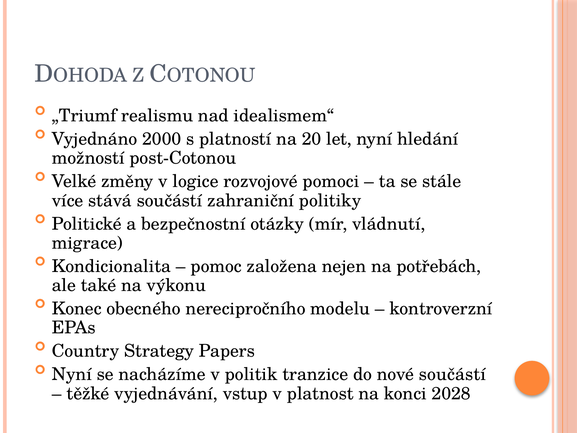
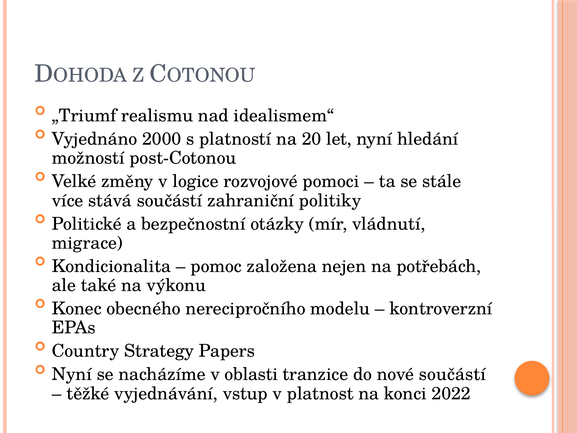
politik: politik -> oblasti
2028: 2028 -> 2022
